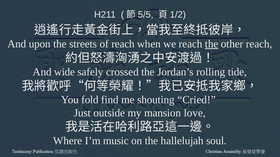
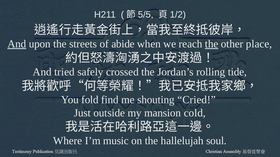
And at (17, 44) underline: none -> present
of reach: reach -> abide
other reach: reach -> place
wide: wide -> tried
love: love -> cold
